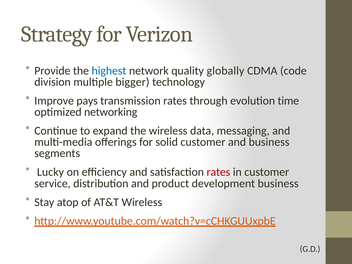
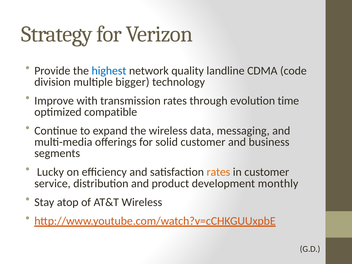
globally: globally -> landline
pays: pays -> with
networking: networking -> compatible
rates at (218, 172) colour: red -> orange
development business: business -> monthly
